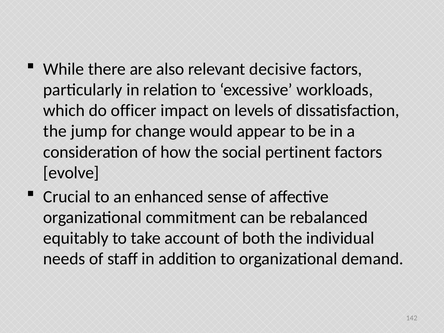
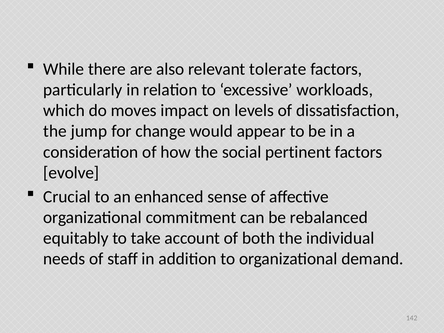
decisive: decisive -> tolerate
officer: officer -> moves
